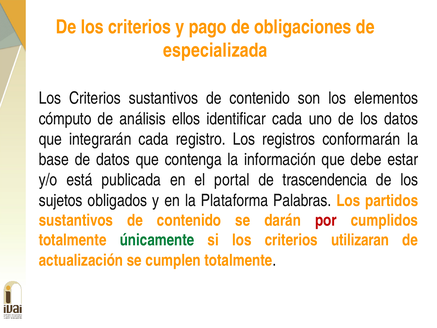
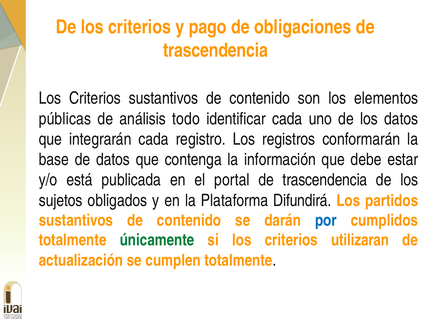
especializada at (215, 50): especializada -> trascendencia
cómputo: cómputo -> públicas
ellos: ellos -> todo
Palabras: Palabras -> Difundirá
por colour: red -> blue
